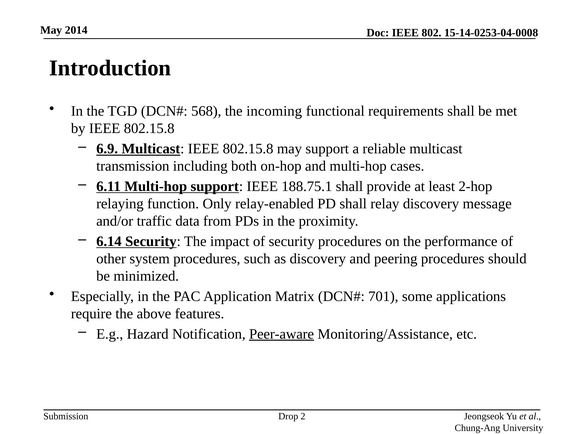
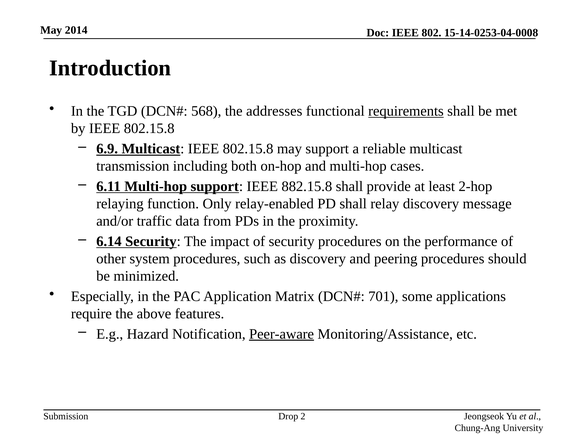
incoming: incoming -> addresses
requirements underline: none -> present
188.75.1: 188.75.1 -> 882.15.8
